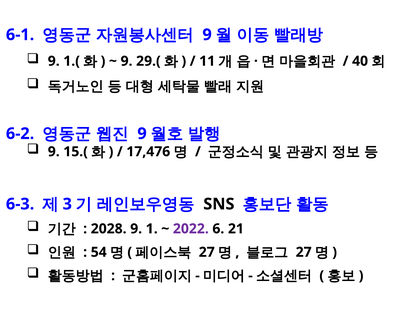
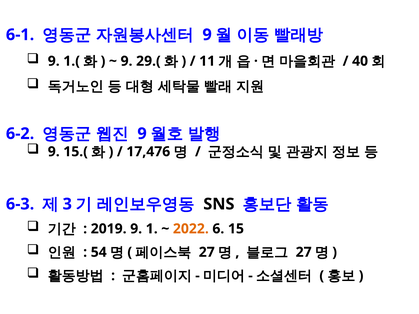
2028: 2028 -> 2019
2022 colour: purple -> orange
21: 21 -> 15
